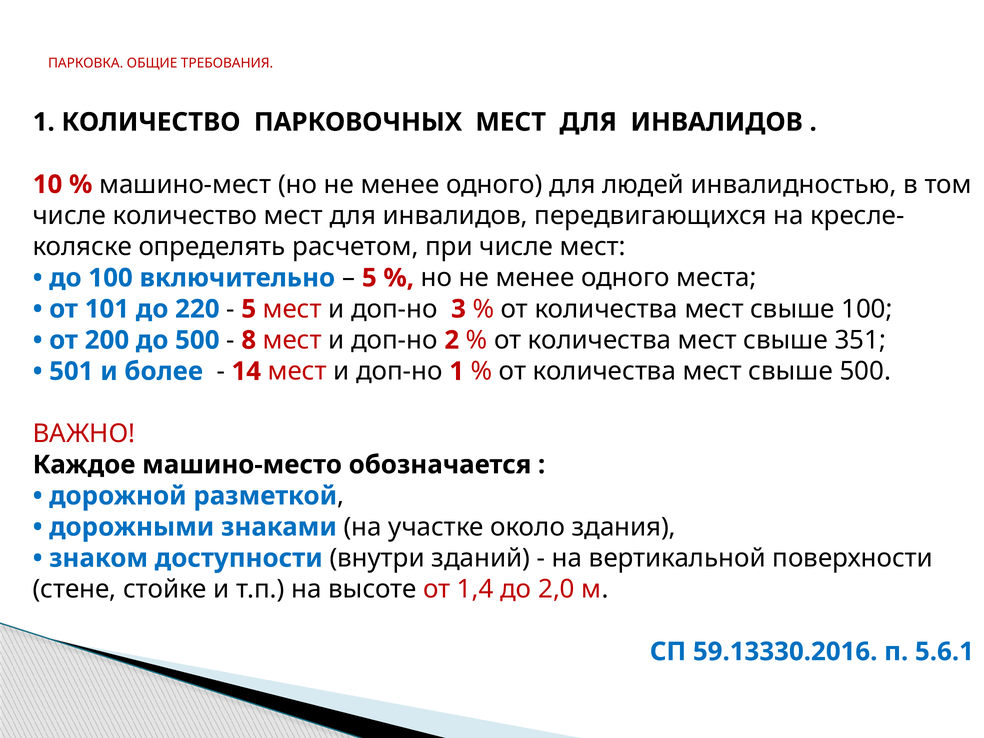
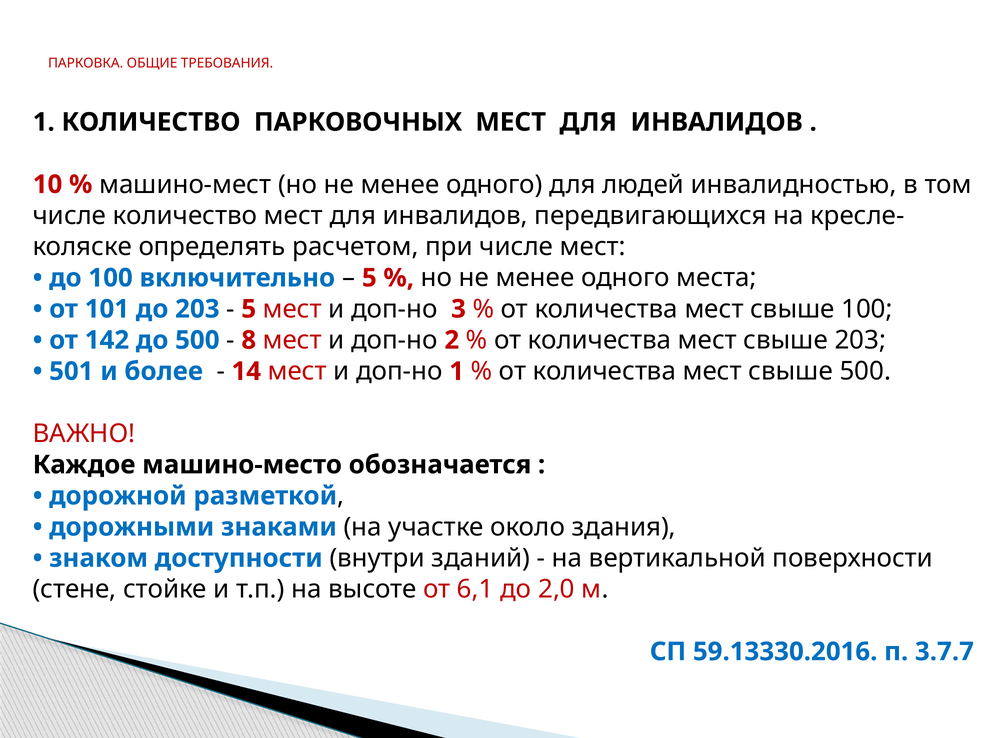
до 220: 220 -> 203
200: 200 -> 142
свыше 351: 351 -> 203
1,4: 1,4 -> 6,1
5.6.1: 5.6.1 -> 3.7.7
